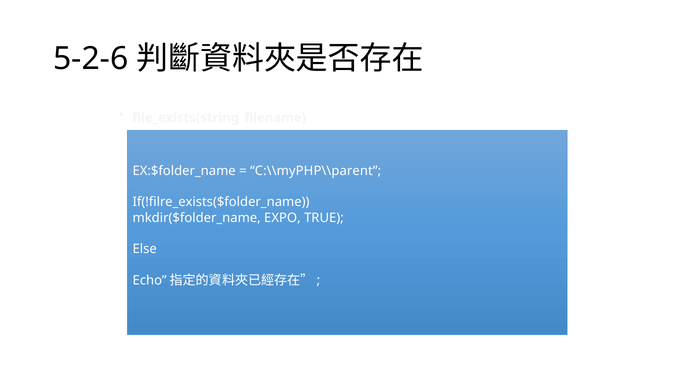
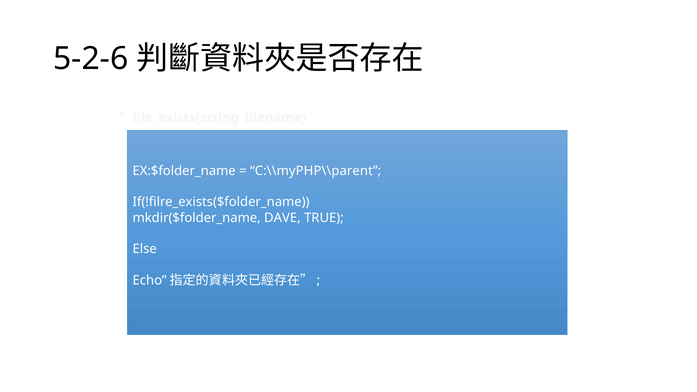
EXPO: EXPO -> DAVE
